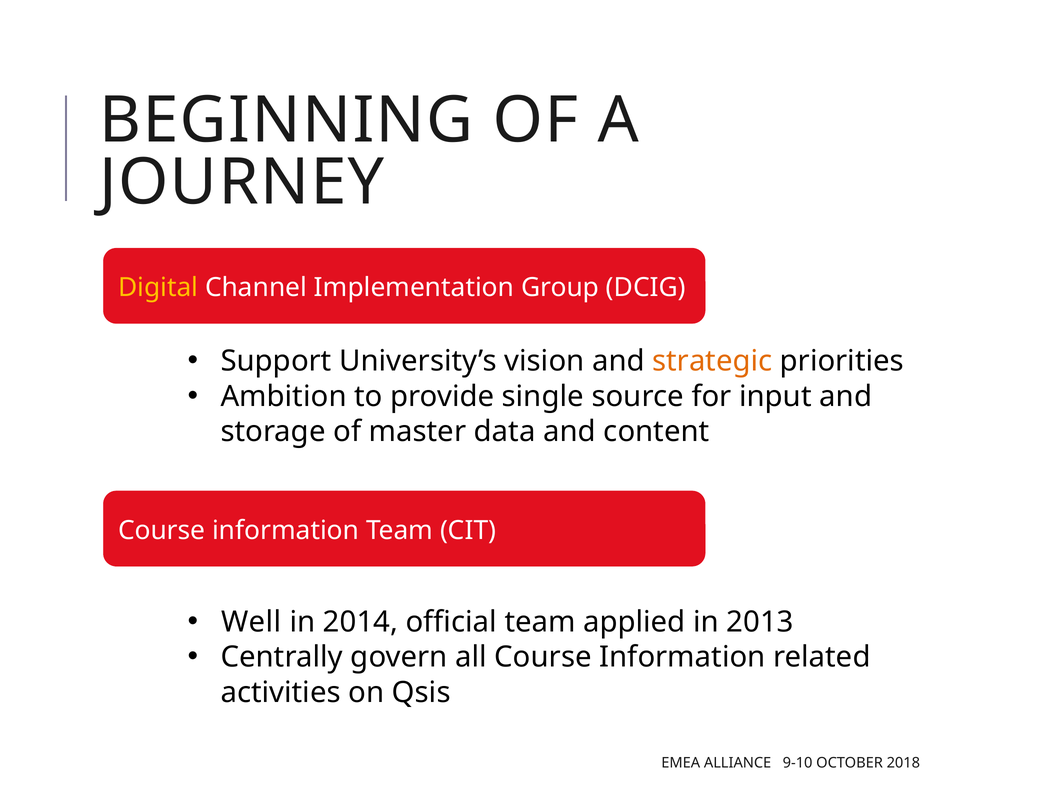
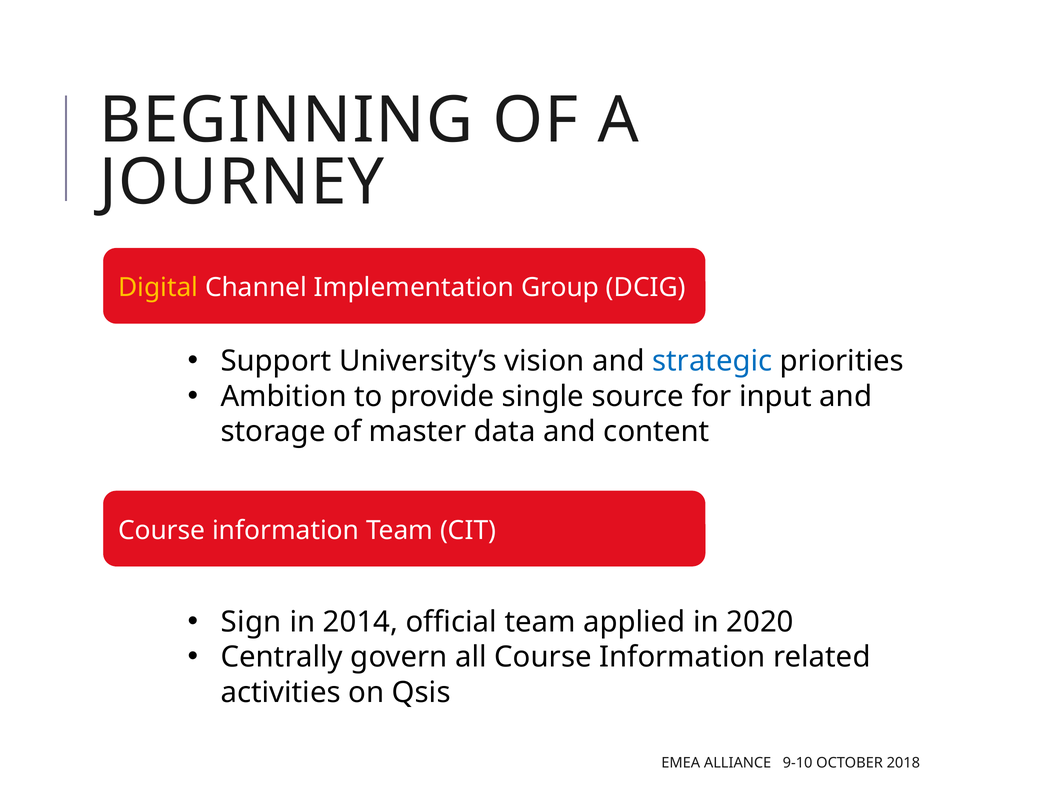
strategic colour: orange -> blue
Well: Well -> Sign
2013: 2013 -> 2020
